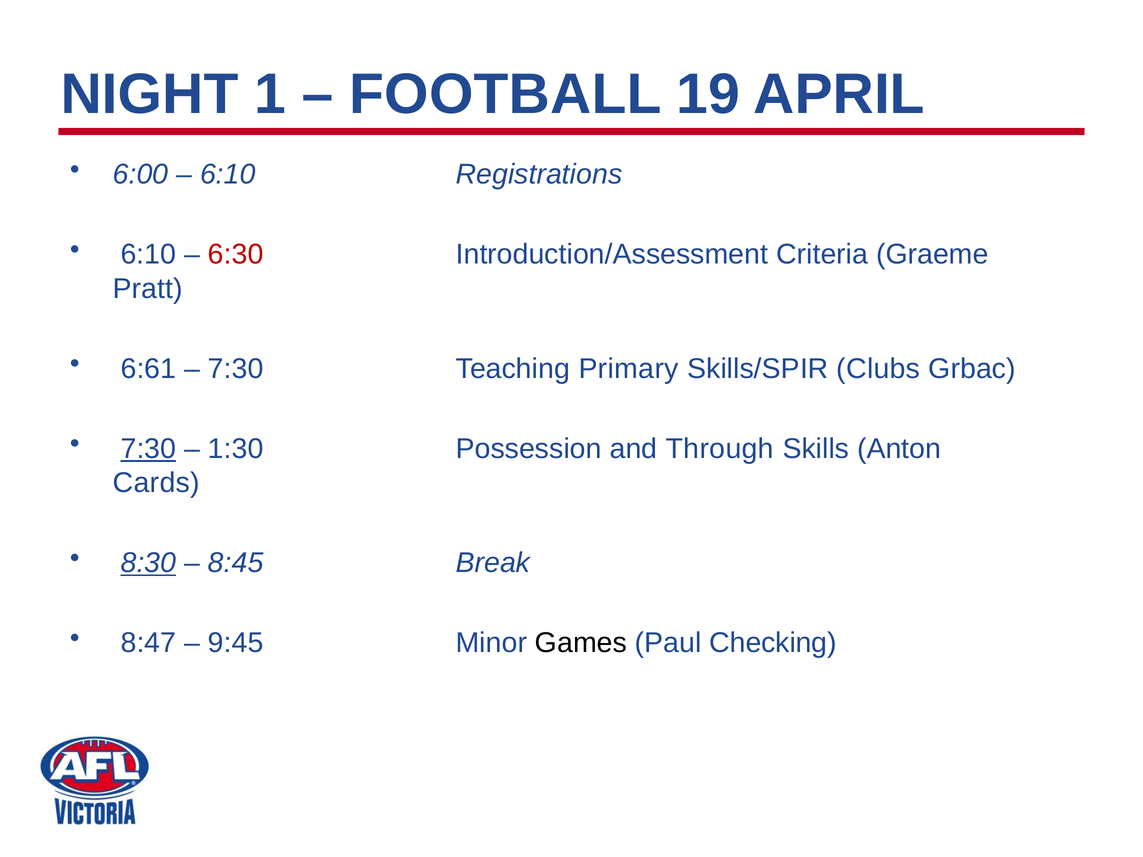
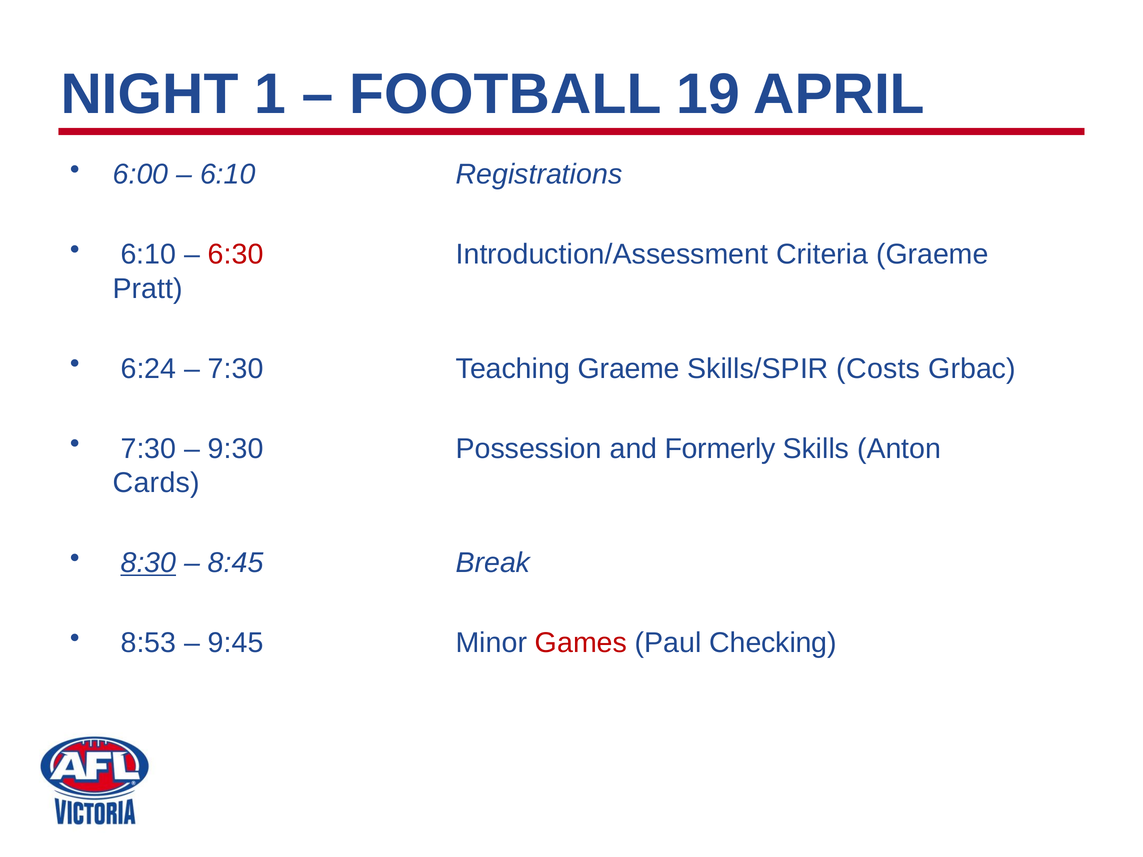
6:61: 6:61 -> 6:24
Teaching Primary: Primary -> Graeme
Clubs: Clubs -> Costs
7:30 at (148, 449) underline: present -> none
1:30: 1:30 -> 9:30
Through: Through -> Formerly
8:47: 8:47 -> 8:53
Games colour: black -> red
